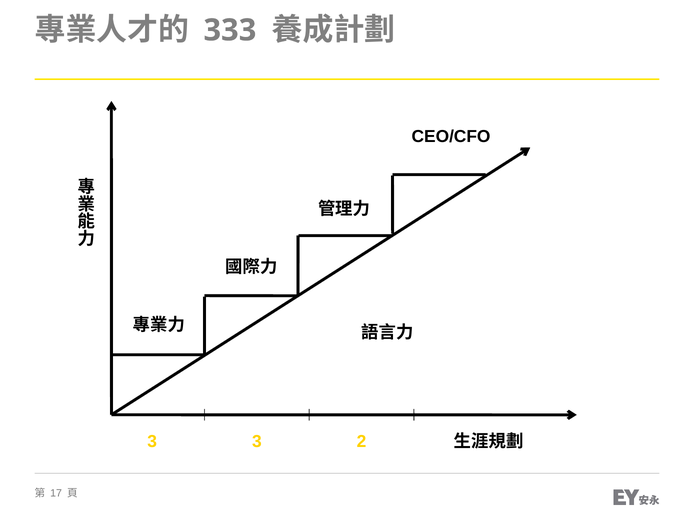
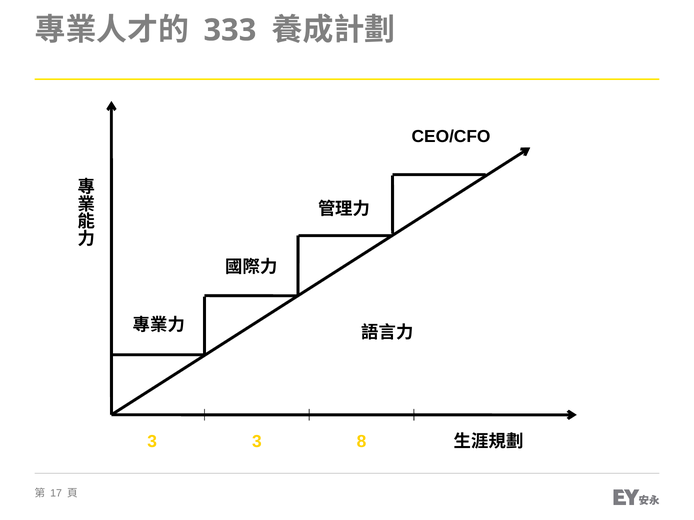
2: 2 -> 8
